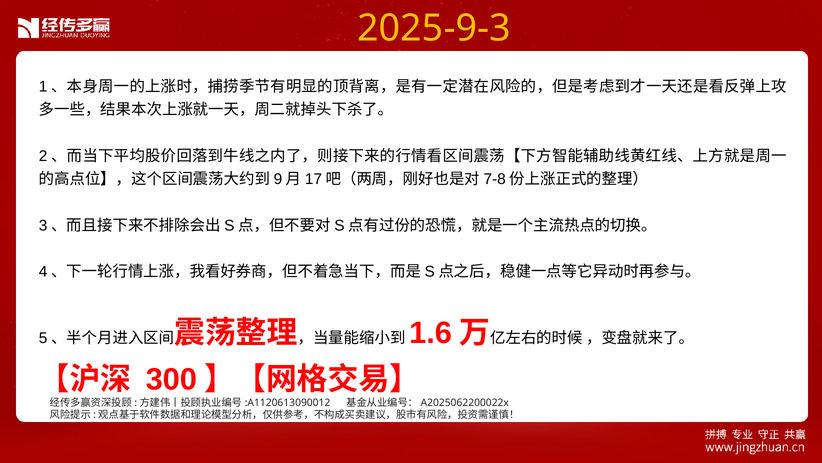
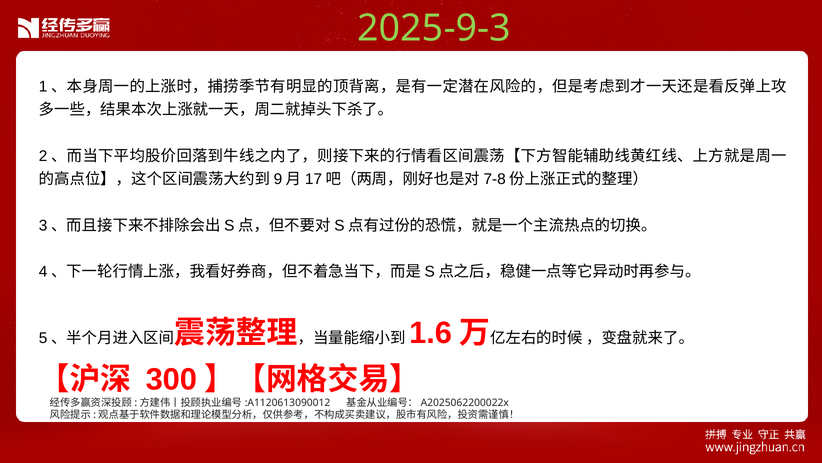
2025-9-3 colour: yellow -> light green
